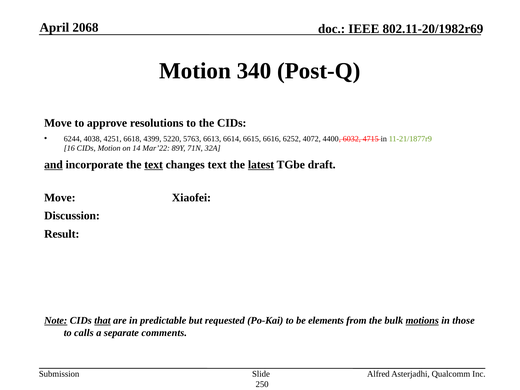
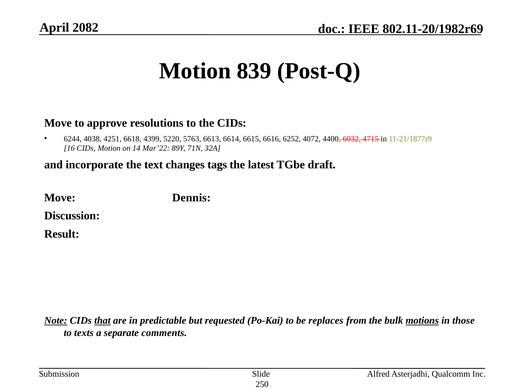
2068: 2068 -> 2082
340: 340 -> 839
and underline: present -> none
text at (154, 165) underline: present -> none
changes text: text -> tags
latest underline: present -> none
Xiaofei: Xiaofei -> Dennis
elements: elements -> replaces
calls: calls -> texts
